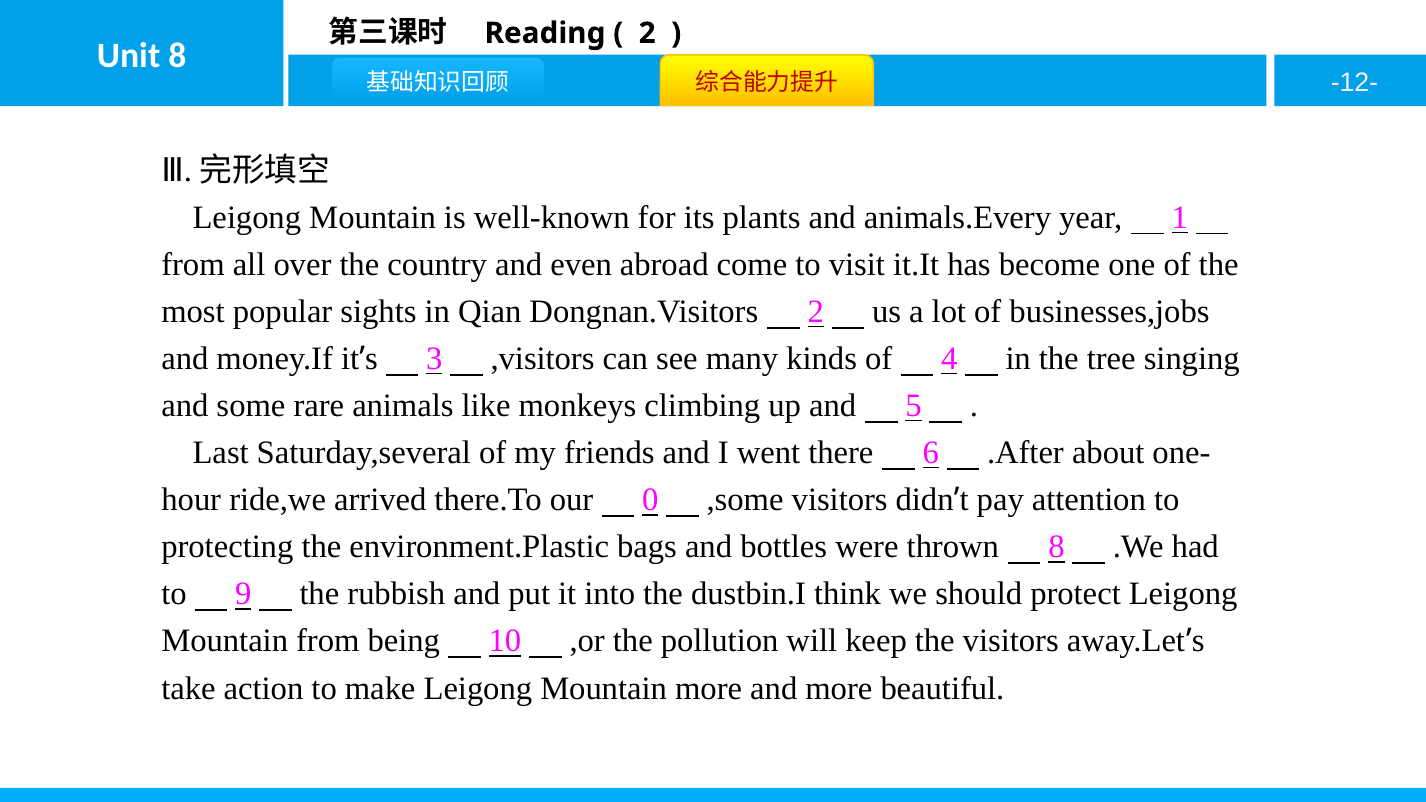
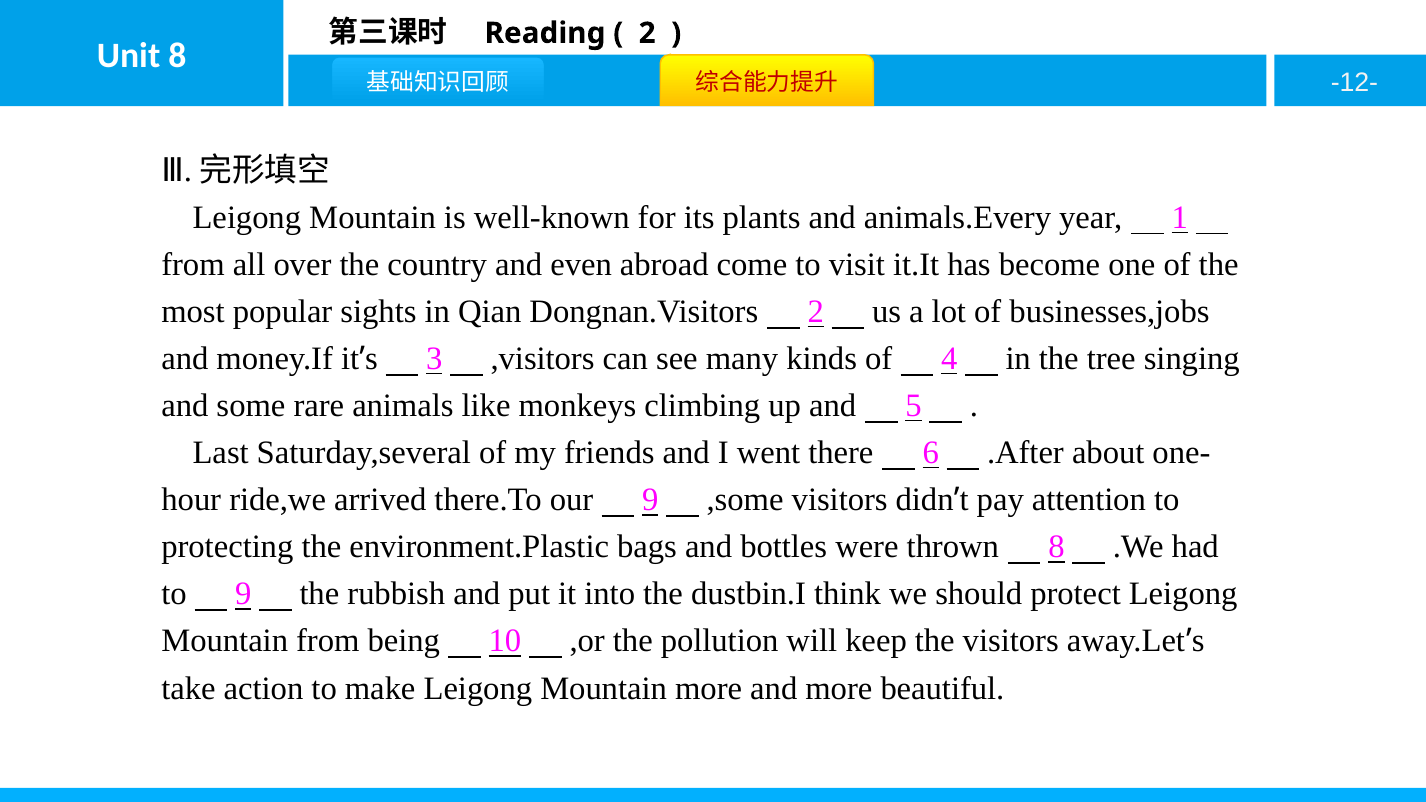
our 0: 0 -> 9
